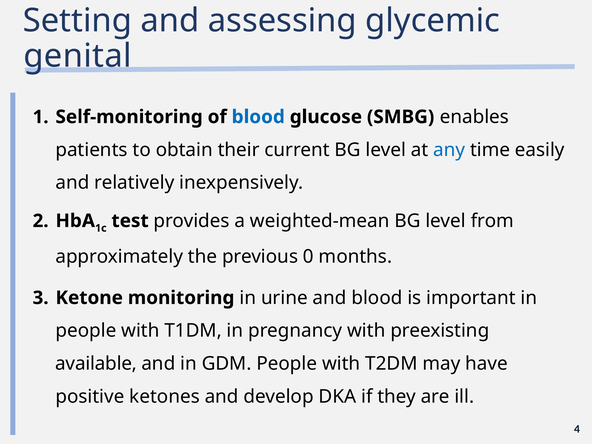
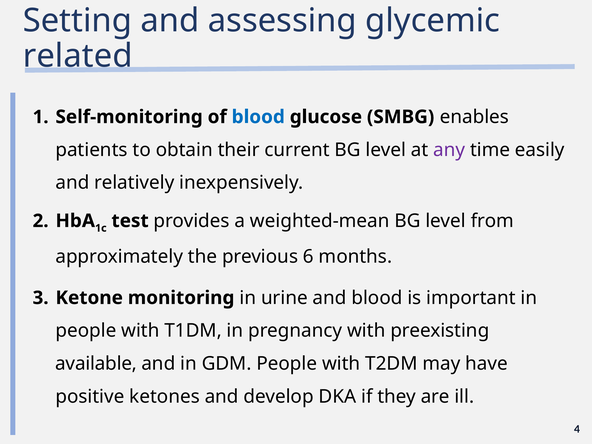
genital: genital -> related
any colour: blue -> purple
0: 0 -> 6
